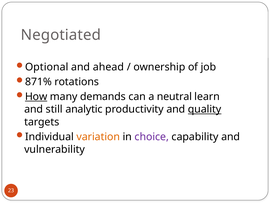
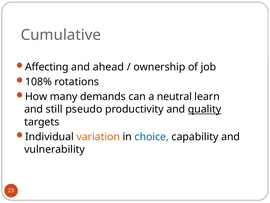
Negotiated: Negotiated -> Cumulative
Optional: Optional -> Affecting
871%: 871% -> 108%
How underline: present -> none
analytic: analytic -> pseudo
choice colour: purple -> blue
